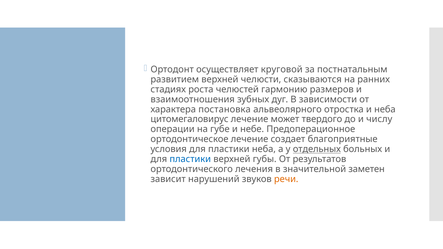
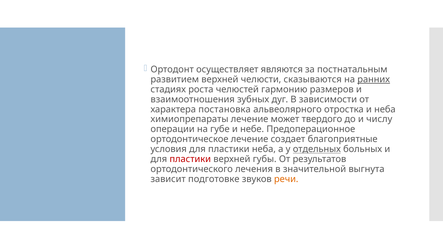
круговой: круговой -> являются
ранних underline: none -> present
цитомегаловирус: цитомегаловирус -> химиопрепараты
пластики at (190, 159) colour: blue -> red
заметен: заметен -> выгнута
нарушений: нарушений -> подготовке
